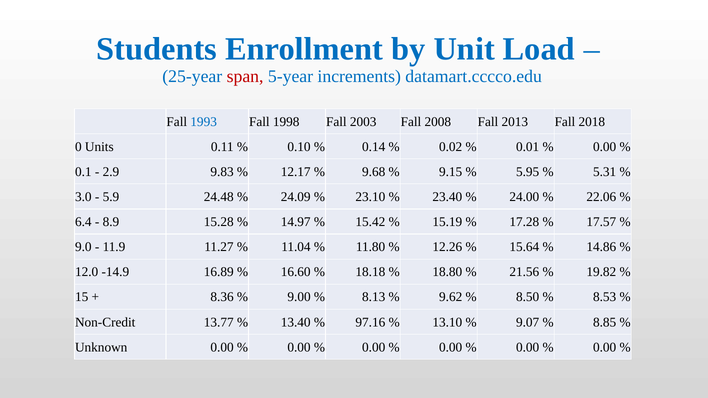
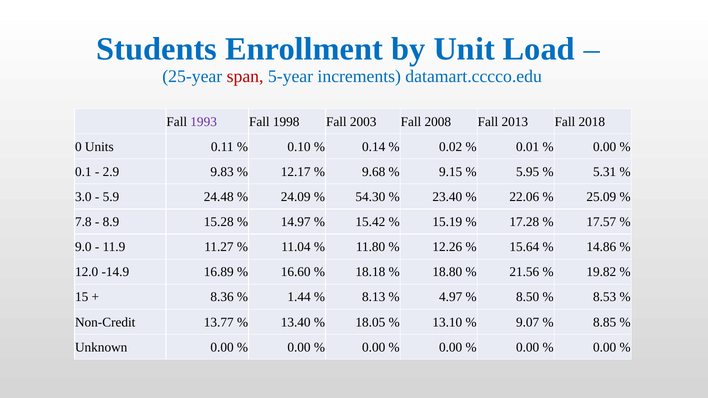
1993 colour: blue -> purple
23.10: 23.10 -> 54.30
24.00: 24.00 -> 22.06
22.06: 22.06 -> 25.09
6.4: 6.4 -> 7.8
9.00: 9.00 -> 1.44
9.62: 9.62 -> 4.97
97.16: 97.16 -> 18.05
